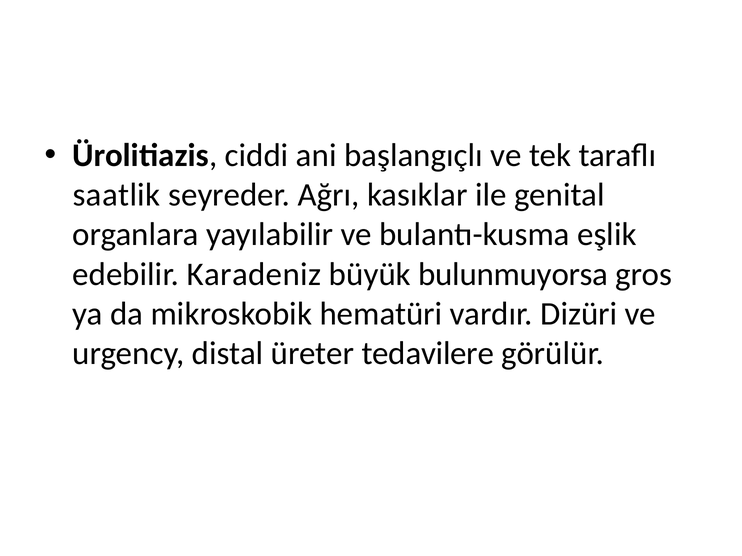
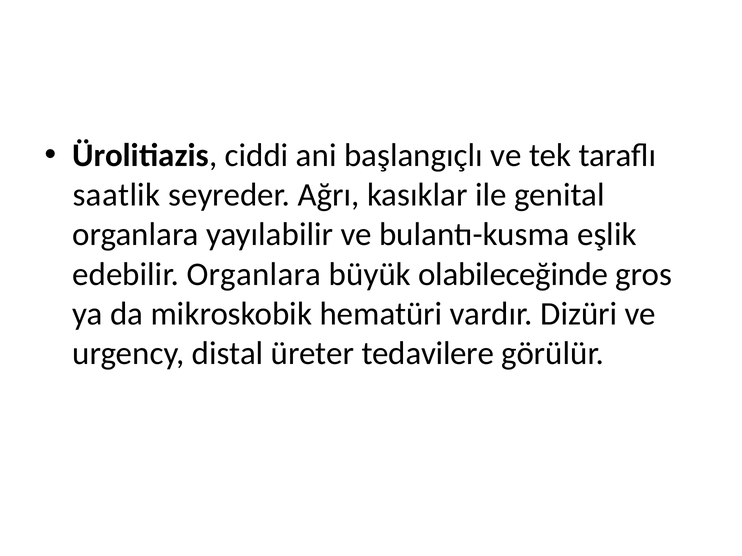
edebilir Karadeniz: Karadeniz -> Organlara
bulunmuyorsa: bulunmuyorsa -> olabileceğinde
